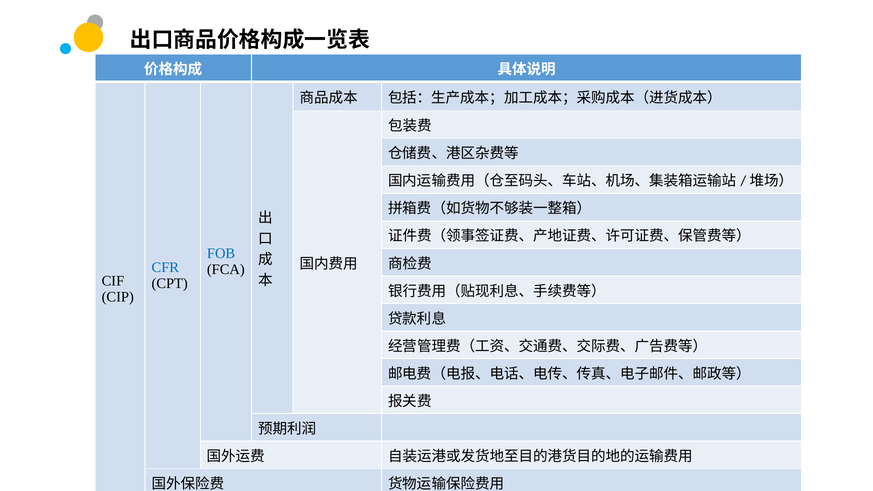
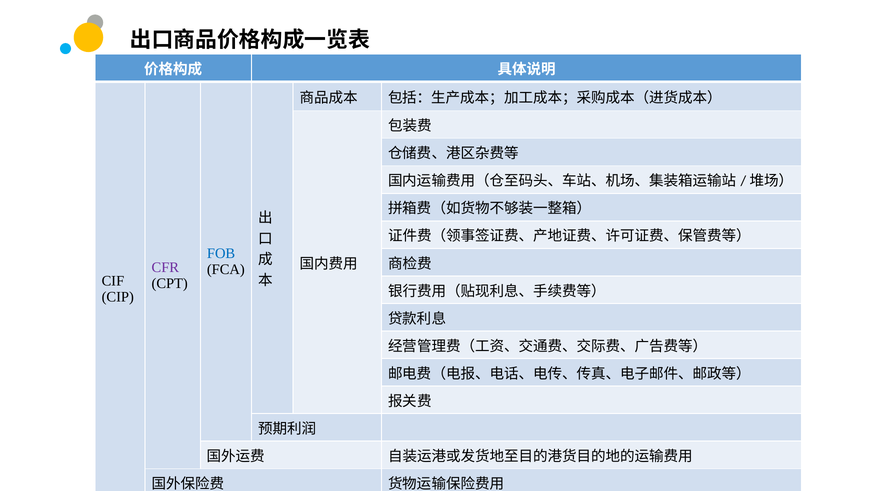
CFR colour: blue -> purple
